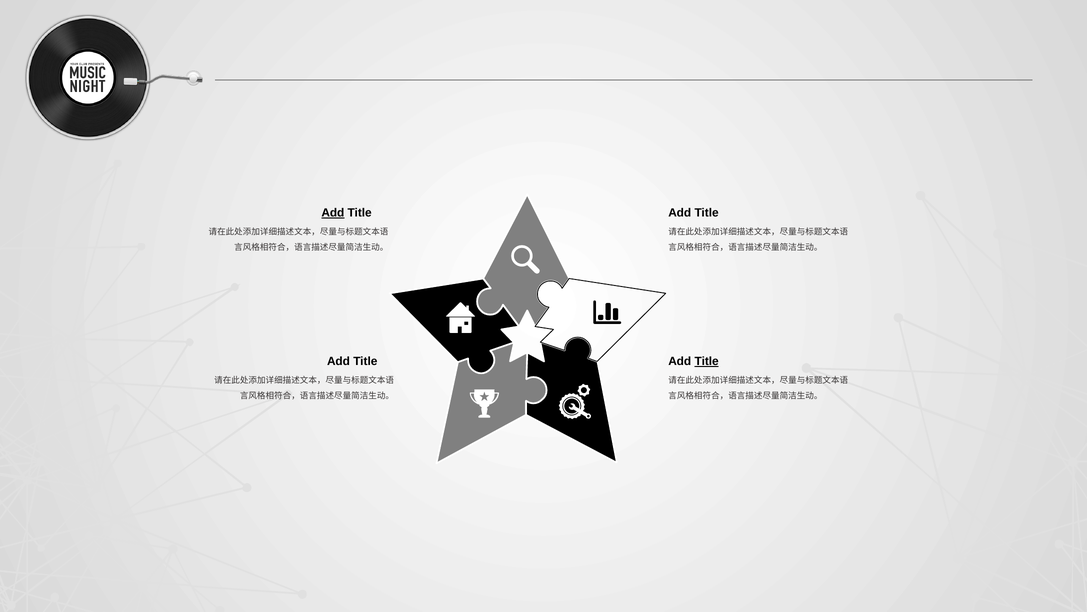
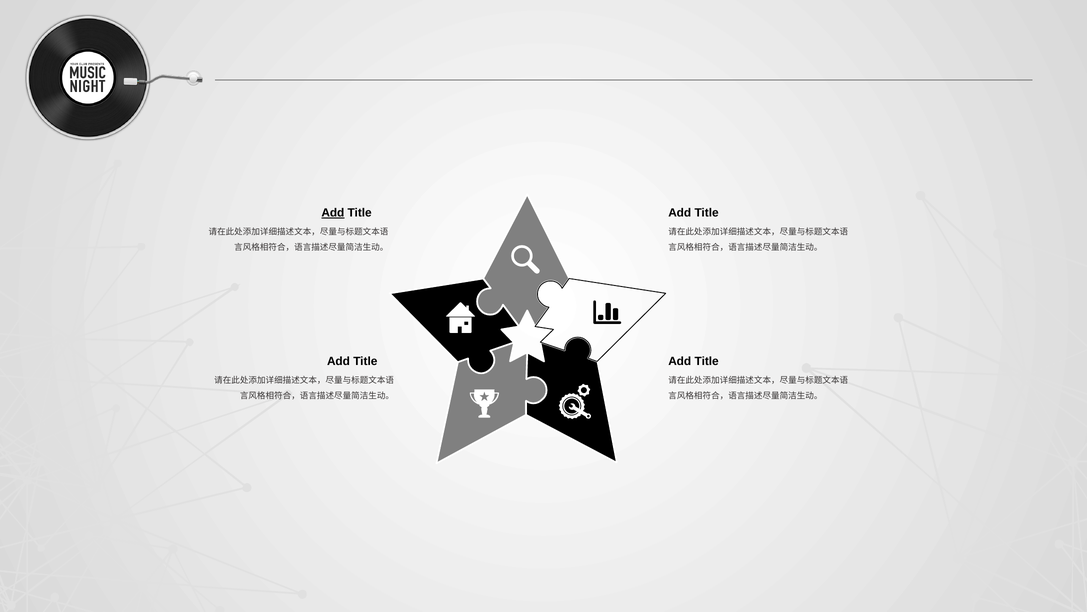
Title at (707, 361) underline: present -> none
